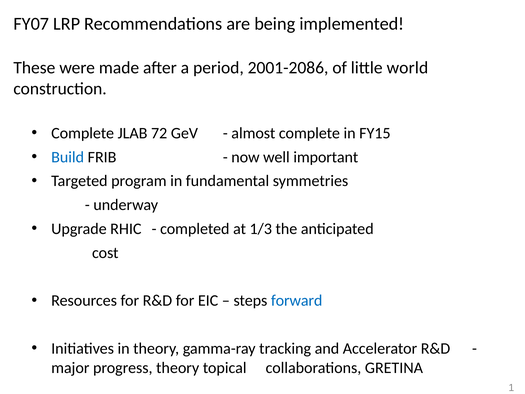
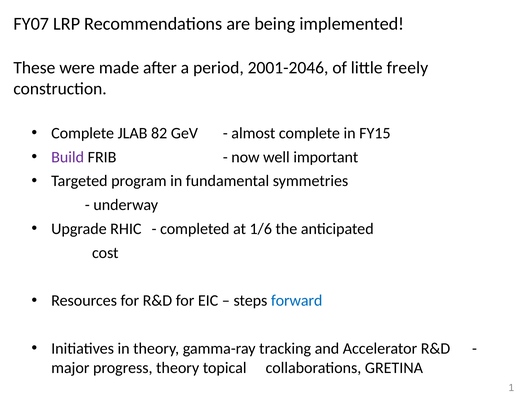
2001-2086: 2001-2086 -> 2001-2046
world: world -> freely
72: 72 -> 82
Build colour: blue -> purple
1/3: 1/3 -> 1/6
